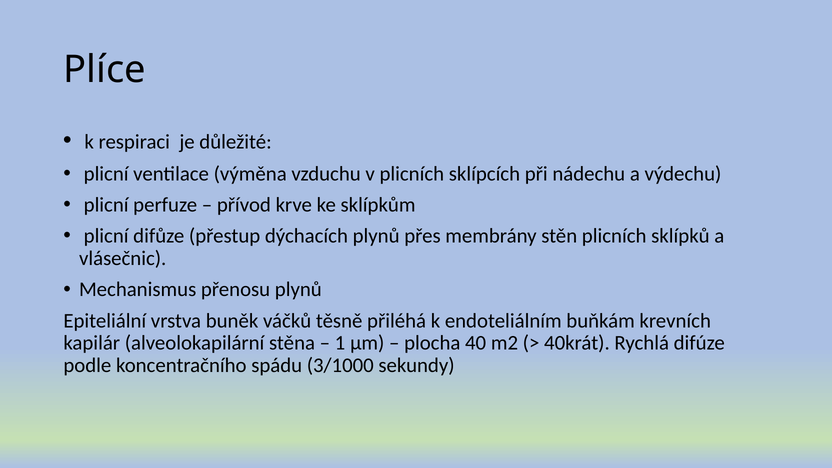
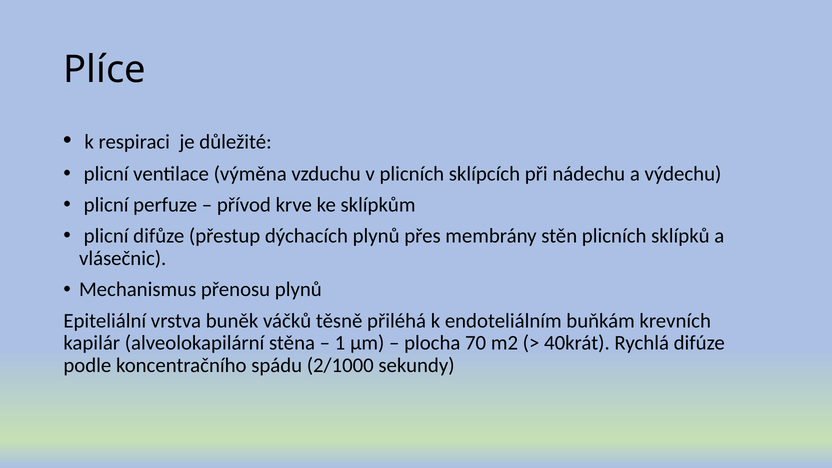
40: 40 -> 70
3/1000: 3/1000 -> 2/1000
